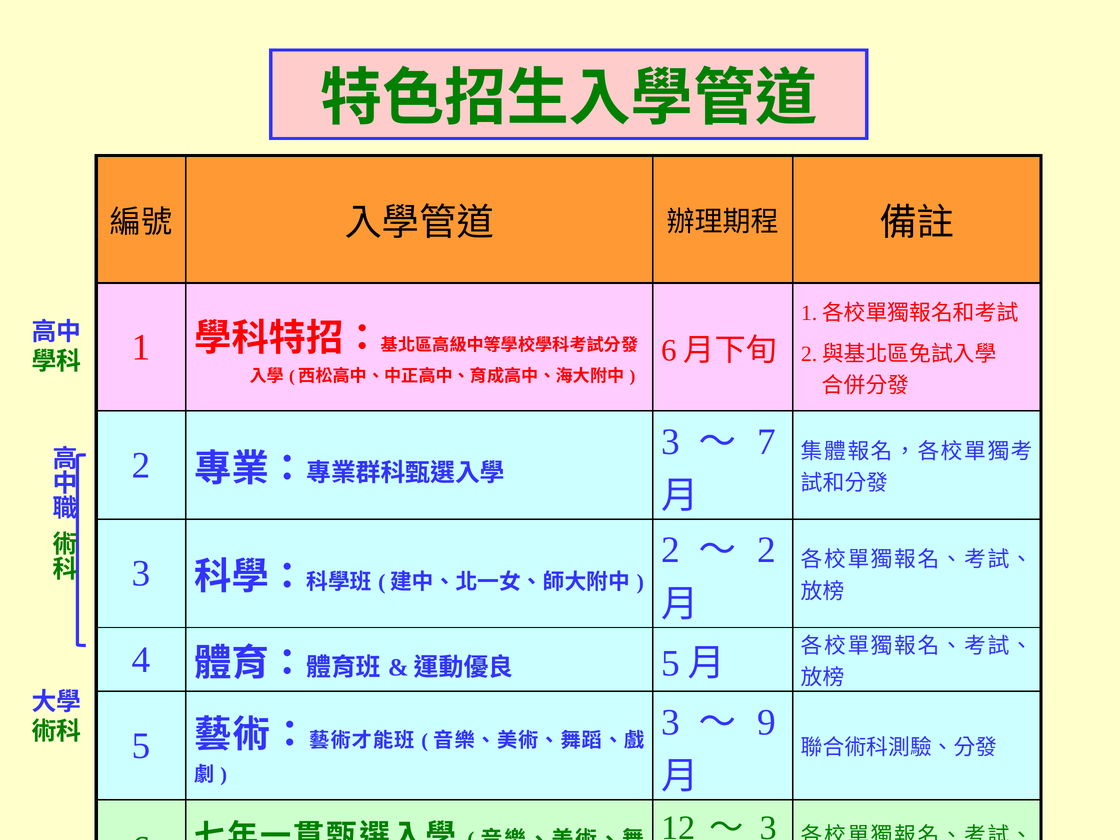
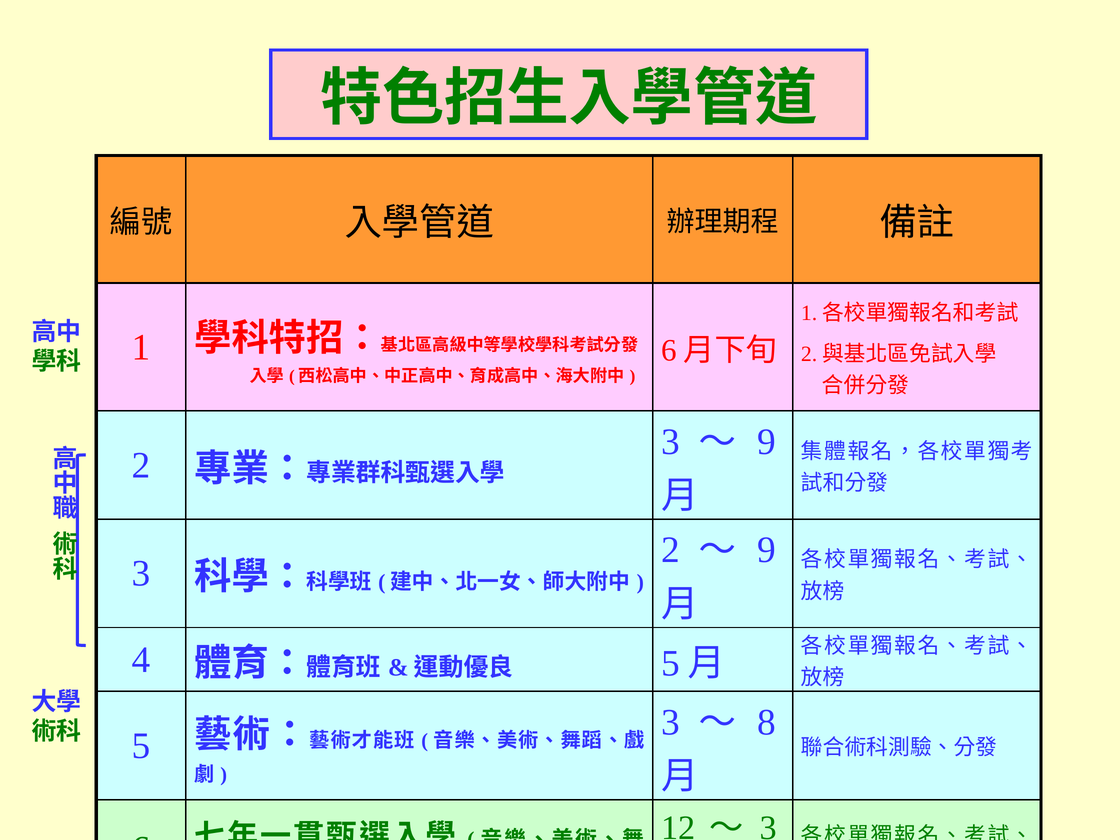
7 at (767, 442): 7 -> 9
2 at (767, 550): 2 -> 9
9: 9 -> 8
